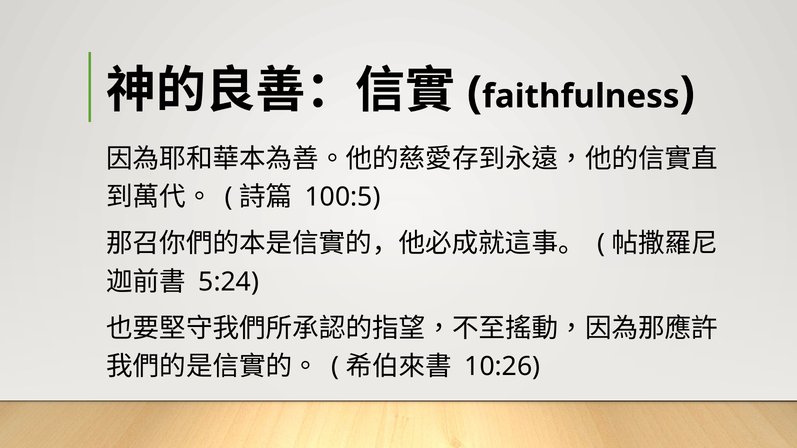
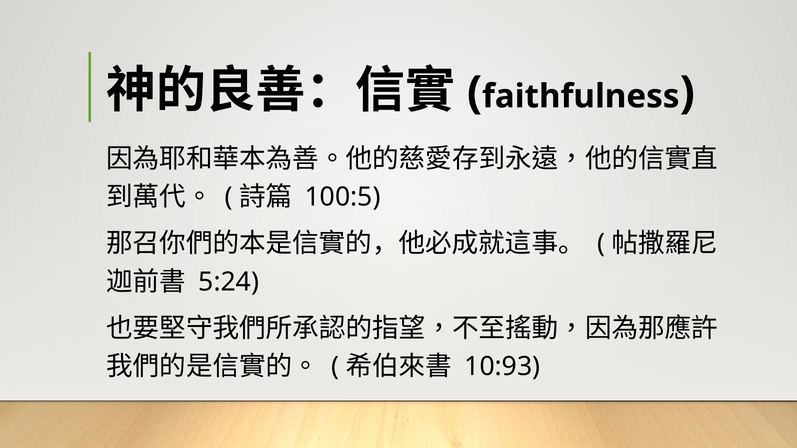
10:26: 10:26 -> 10:93
